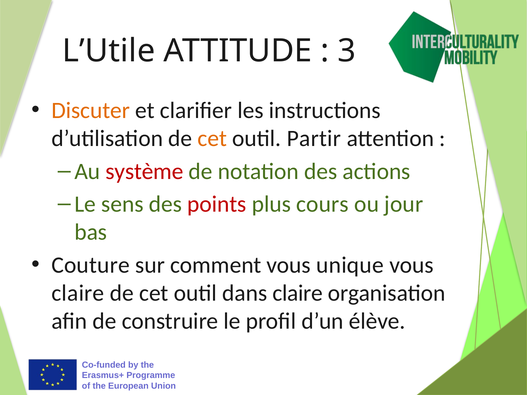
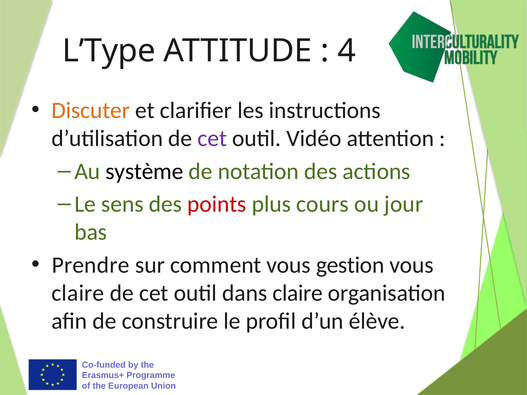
L’Utile: L’Utile -> L’Type
3: 3 -> 4
cet at (212, 139) colour: orange -> purple
Partir: Partir -> Vidéo
système colour: red -> black
Couture: Couture -> Prendre
unique: unique -> gestion
